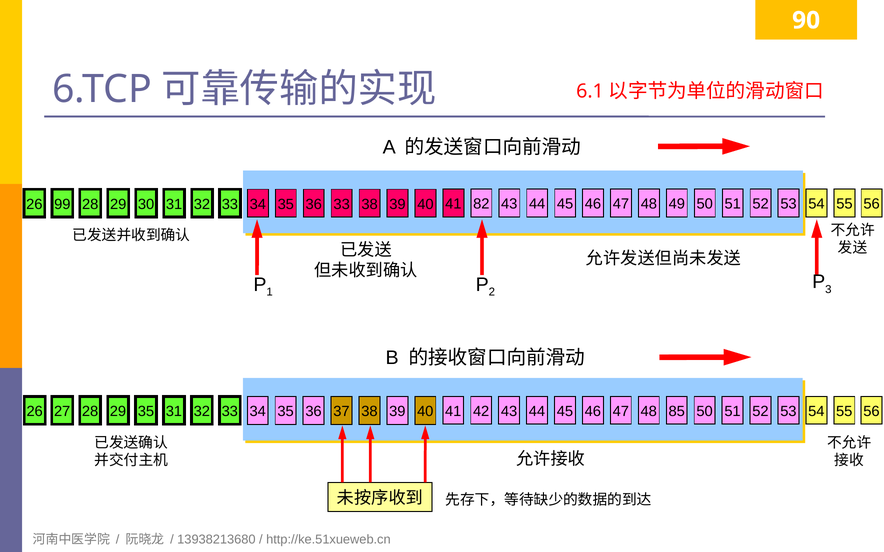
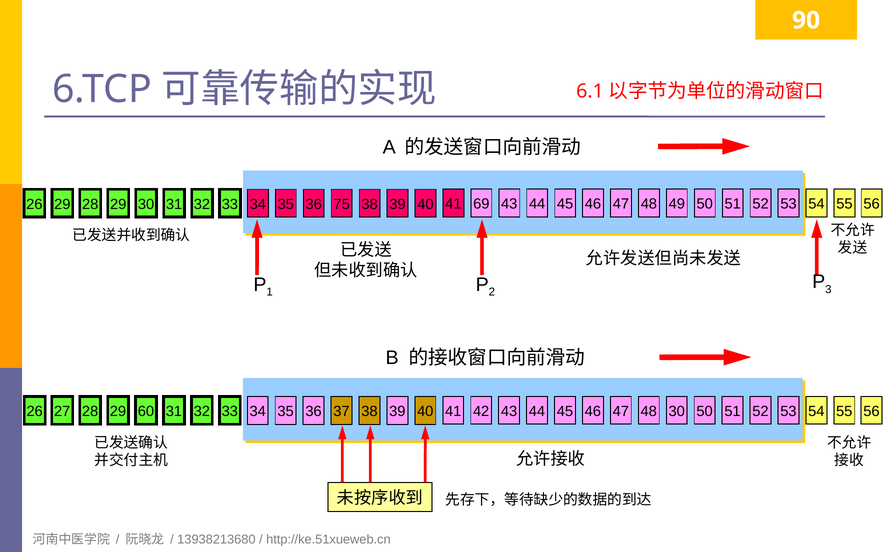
26 99: 99 -> 29
36 33: 33 -> 75
82: 82 -> 69
29 35: 35 -> 60
48 85: 85 -> 30
